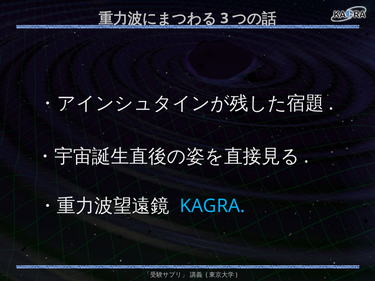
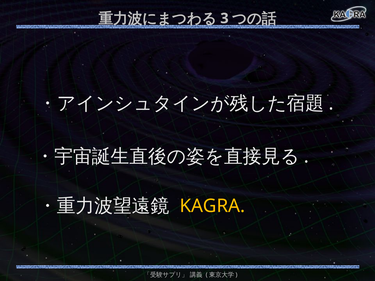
KAGRA colour: light blue -> yellow
